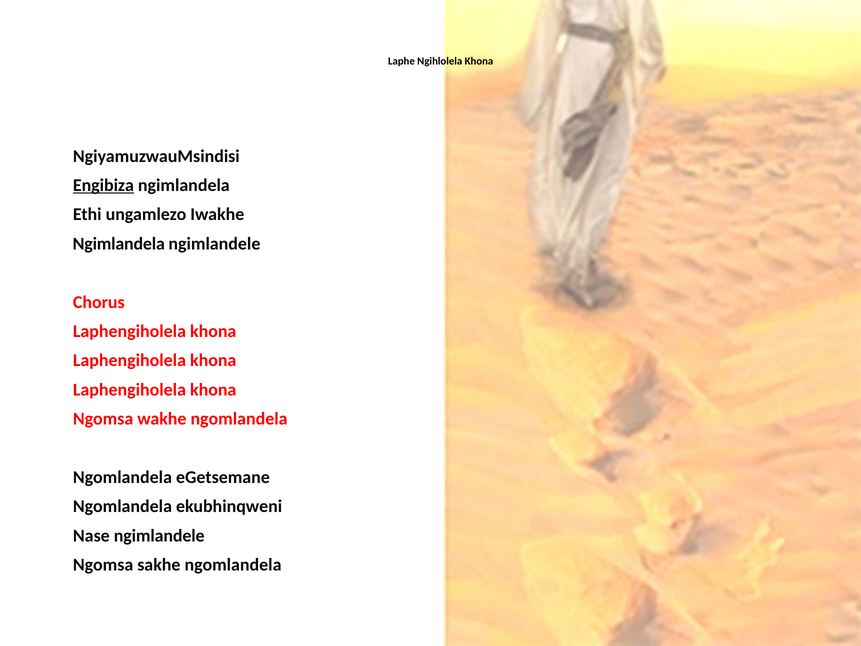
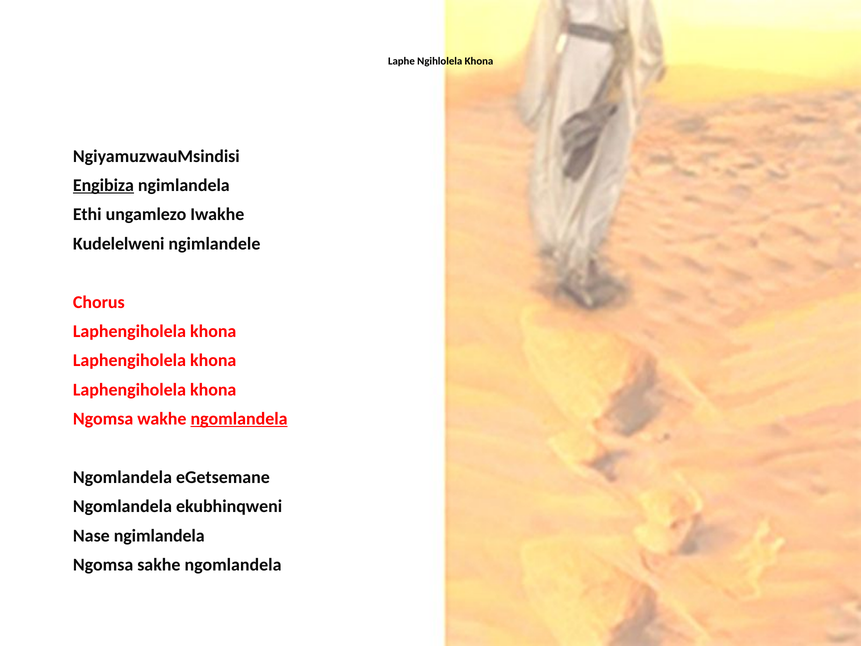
Ngimlandela at (119, 244): Ngimlandela -> Kudelelweni
ngomlandela at (239, 419) underline: none -> present
Nase ngimlandele: ngimlandele -> ngimlandela
